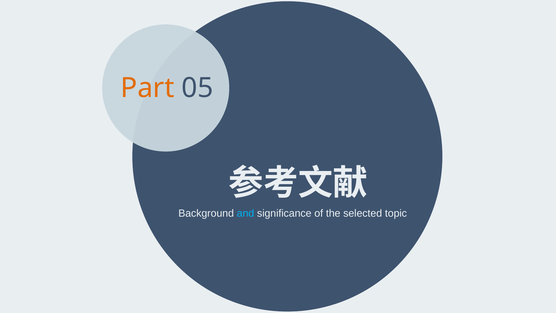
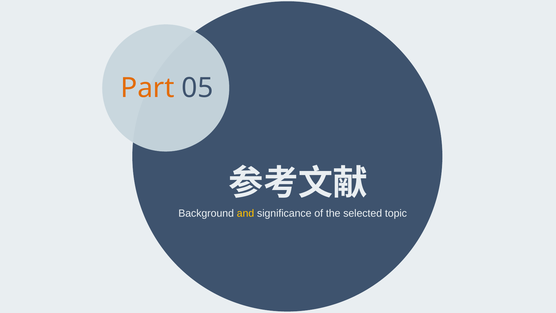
and colour: light blue -> yellow
